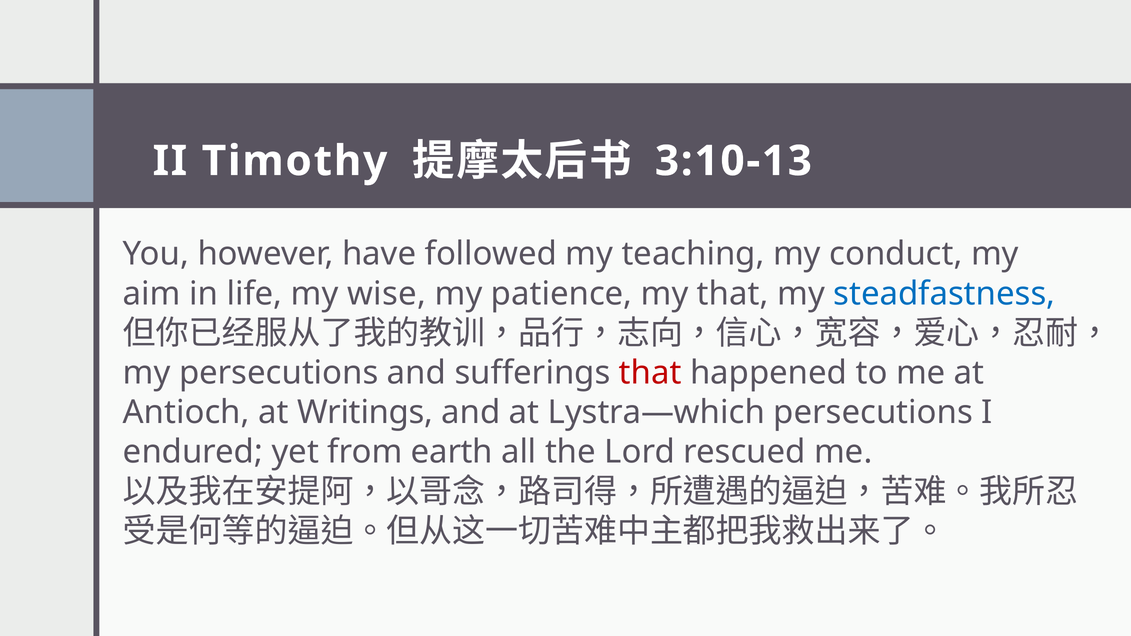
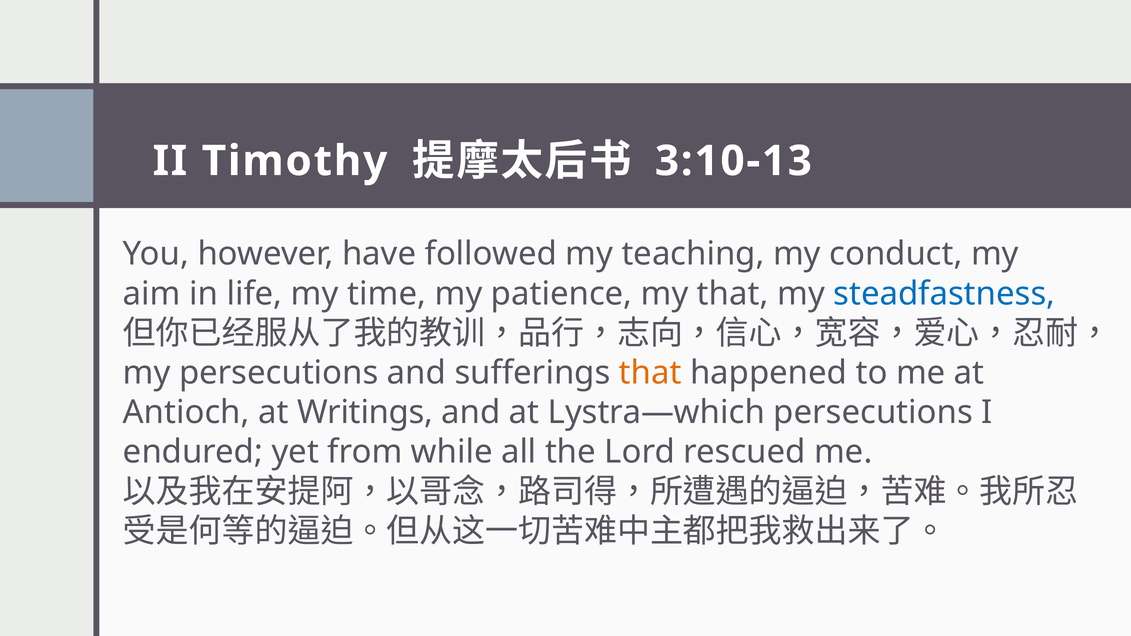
wise: wise -> time
that at (650, 373) colour: red -> orange
earth: earth -> while
